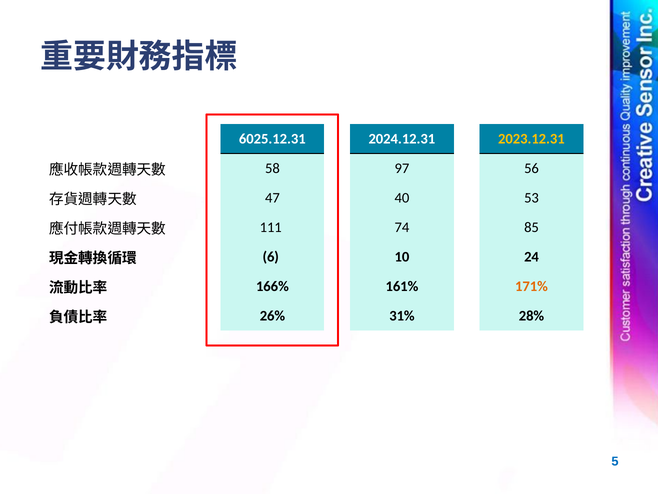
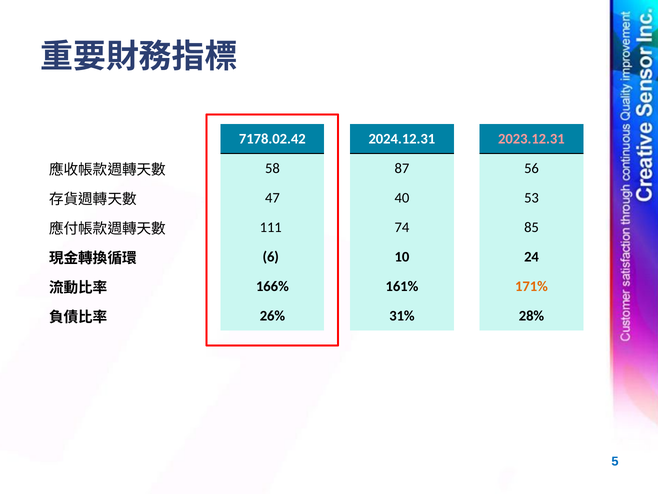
6025.12.31: 6025.12.31 -> 7178.02.42
2023.12.31 colour: yellow -> pink
97: 97 -> 87
